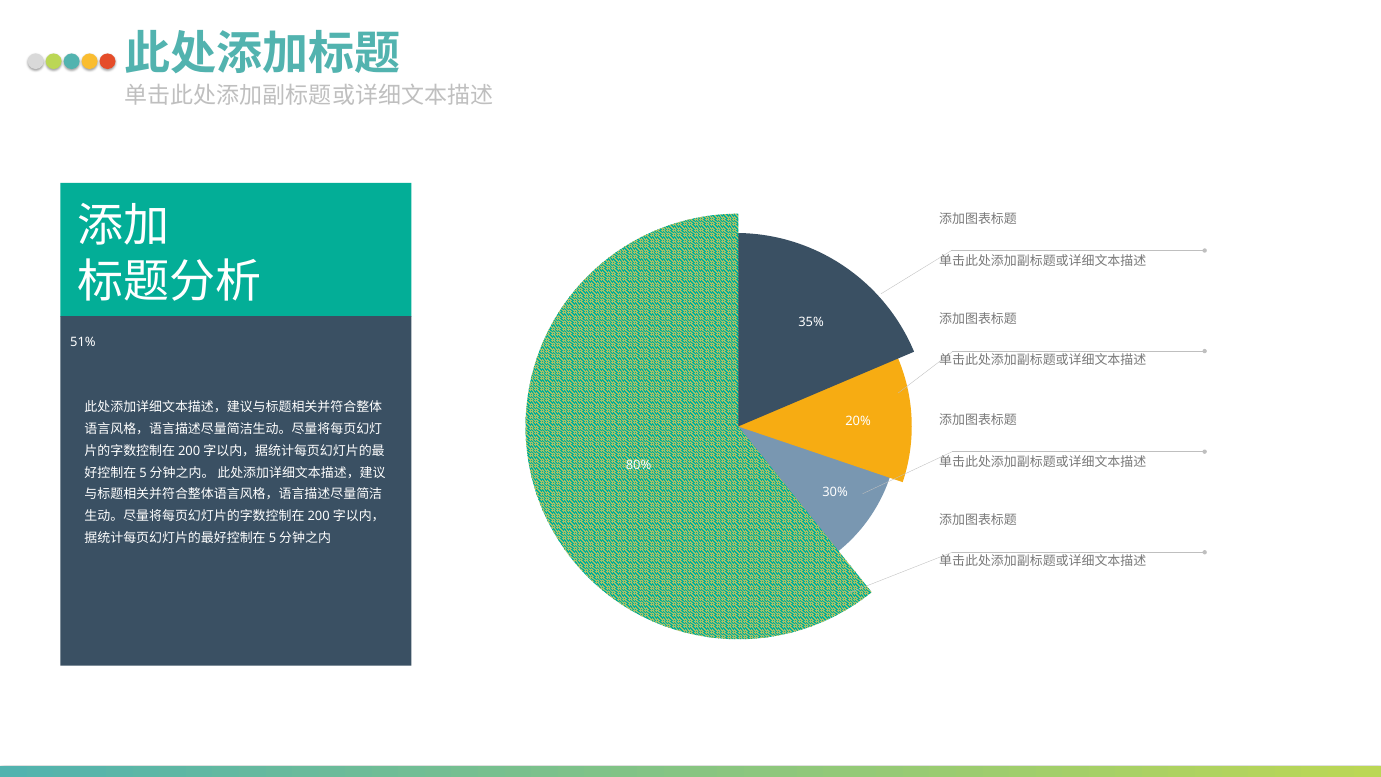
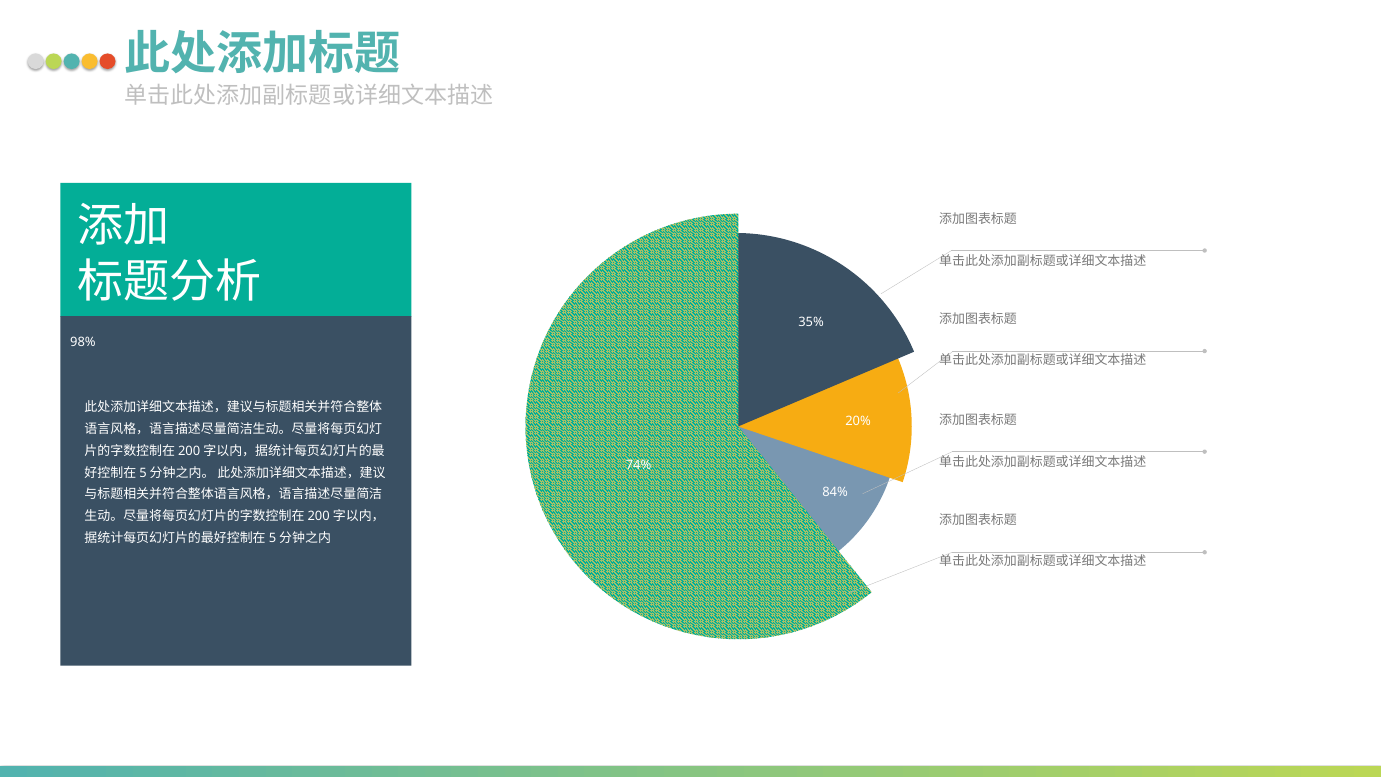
51%: 51% -> 98%
80%: 80% -> 74%
30%: 30% -> 84%
